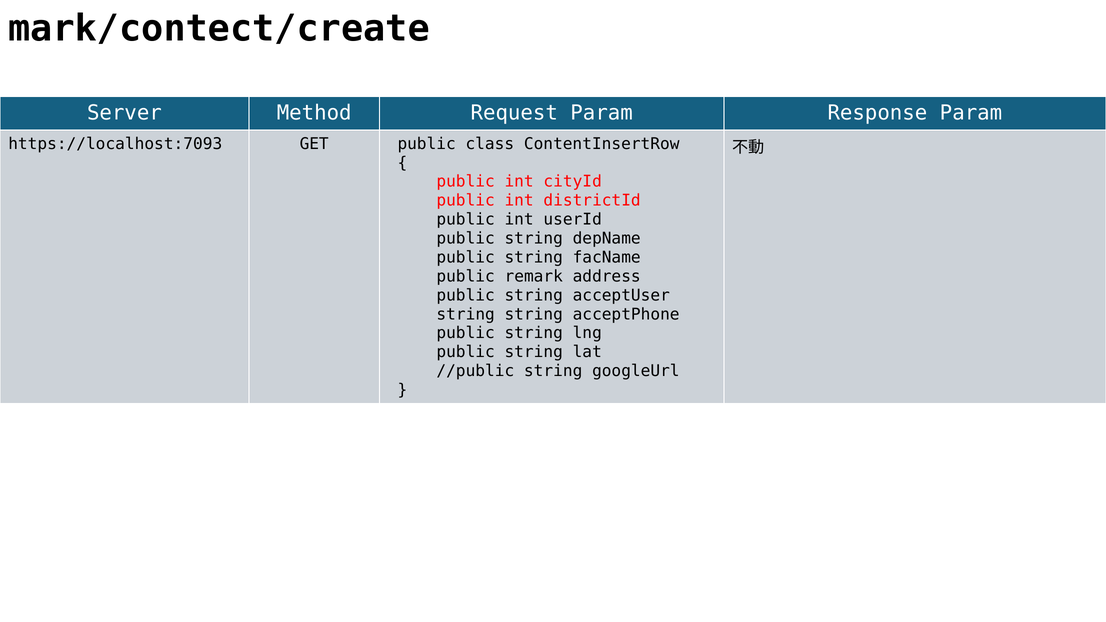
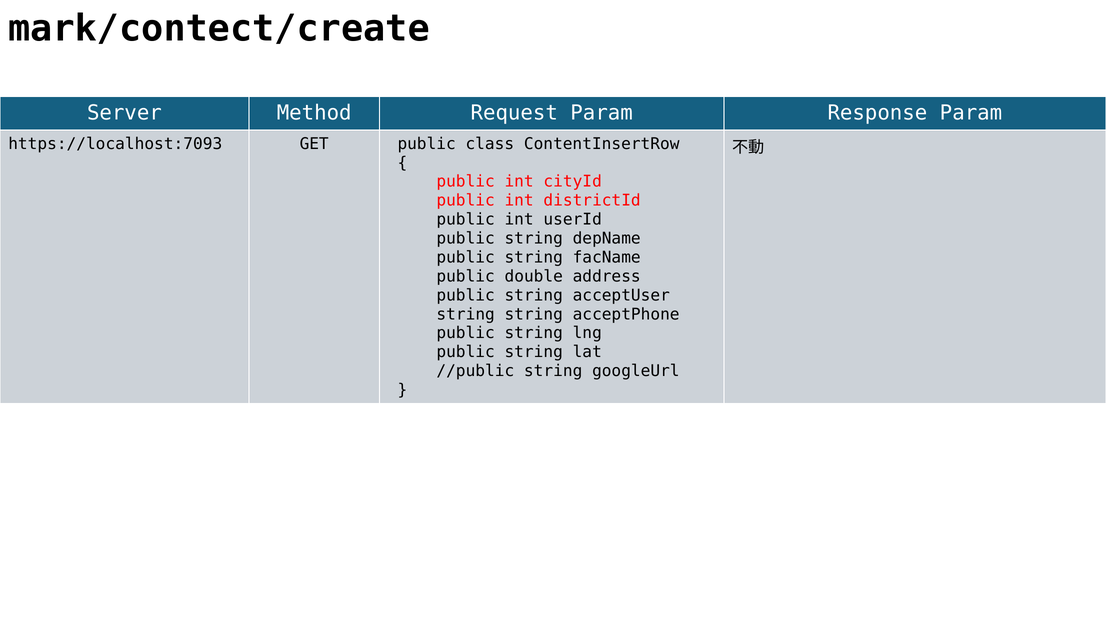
remark: remark -> double
